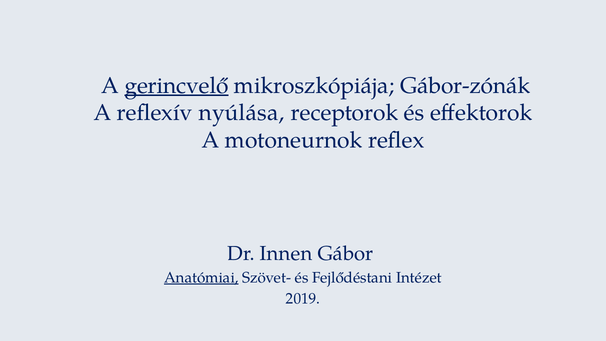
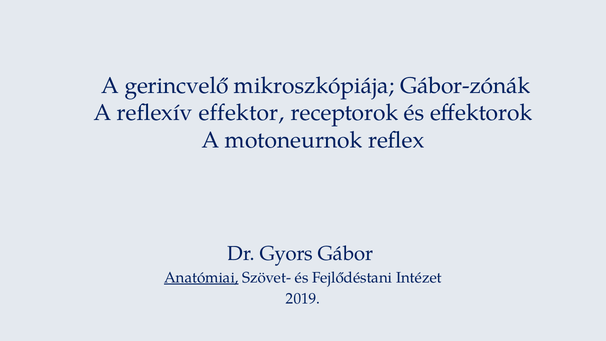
gerincvelő underline: present -> none
nyúlása: nyúlása -> effektor
Innen: Innen -> Gyors
